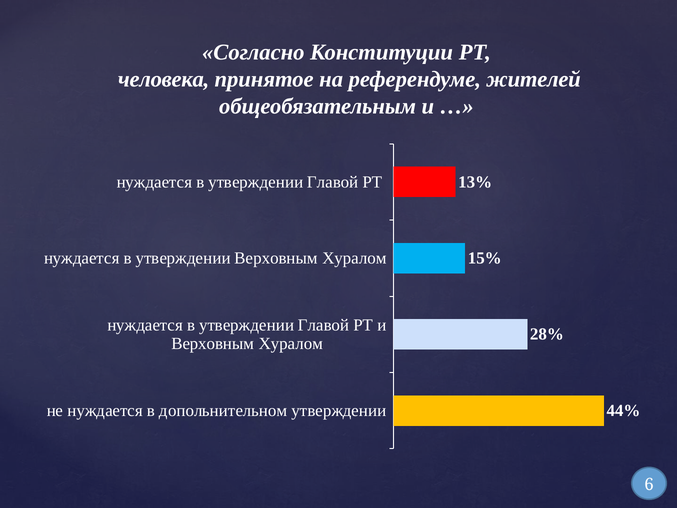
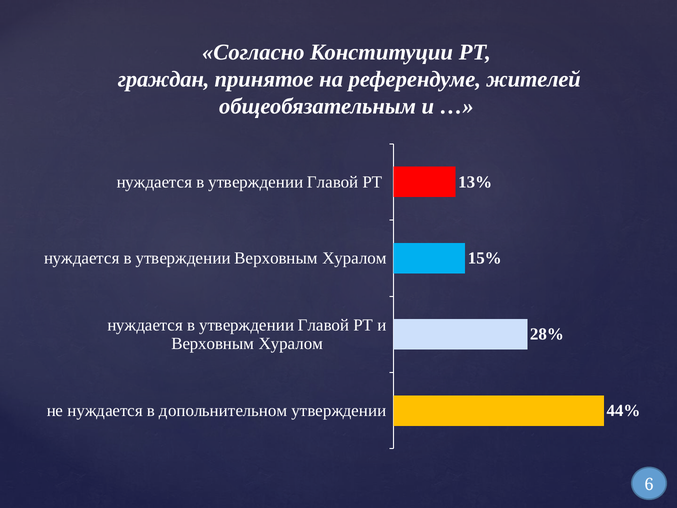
человека: человека -> граждан
